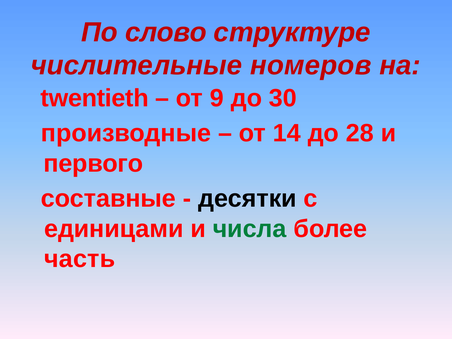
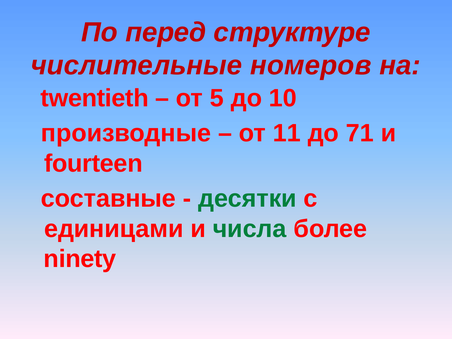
слово: слово -> перед
9: 9 -> 5
30: 30 -> 10
14: 14 -> 11
28: 28 -> 71
первого: первого -> fourteen
десятки colour: black -> green
часть: часть -> ninety
